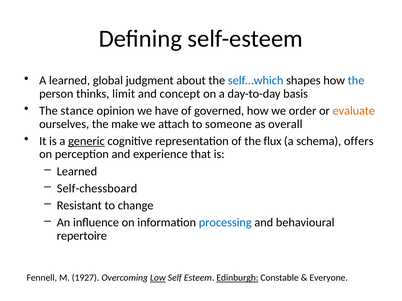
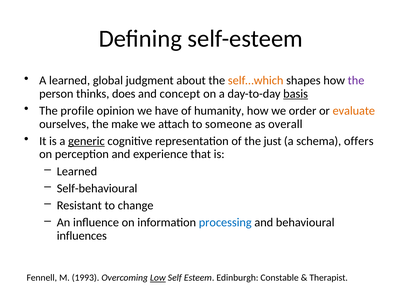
self…which colour: blue -> orange
the at (356, 81) colour: blue -> purple
limit: limit -> does
basis underline: none -> present
stance: stance -> profile
governed: governed -> humanity
flux: flux -> just
Self-chessboard: Self-chessboard -> Self-behavioural
repertoire: repertoire -> influences
1927: 1927 -> 1993
Edinburgh underline: present -> none
Everyone: Everyone -> Therapist
